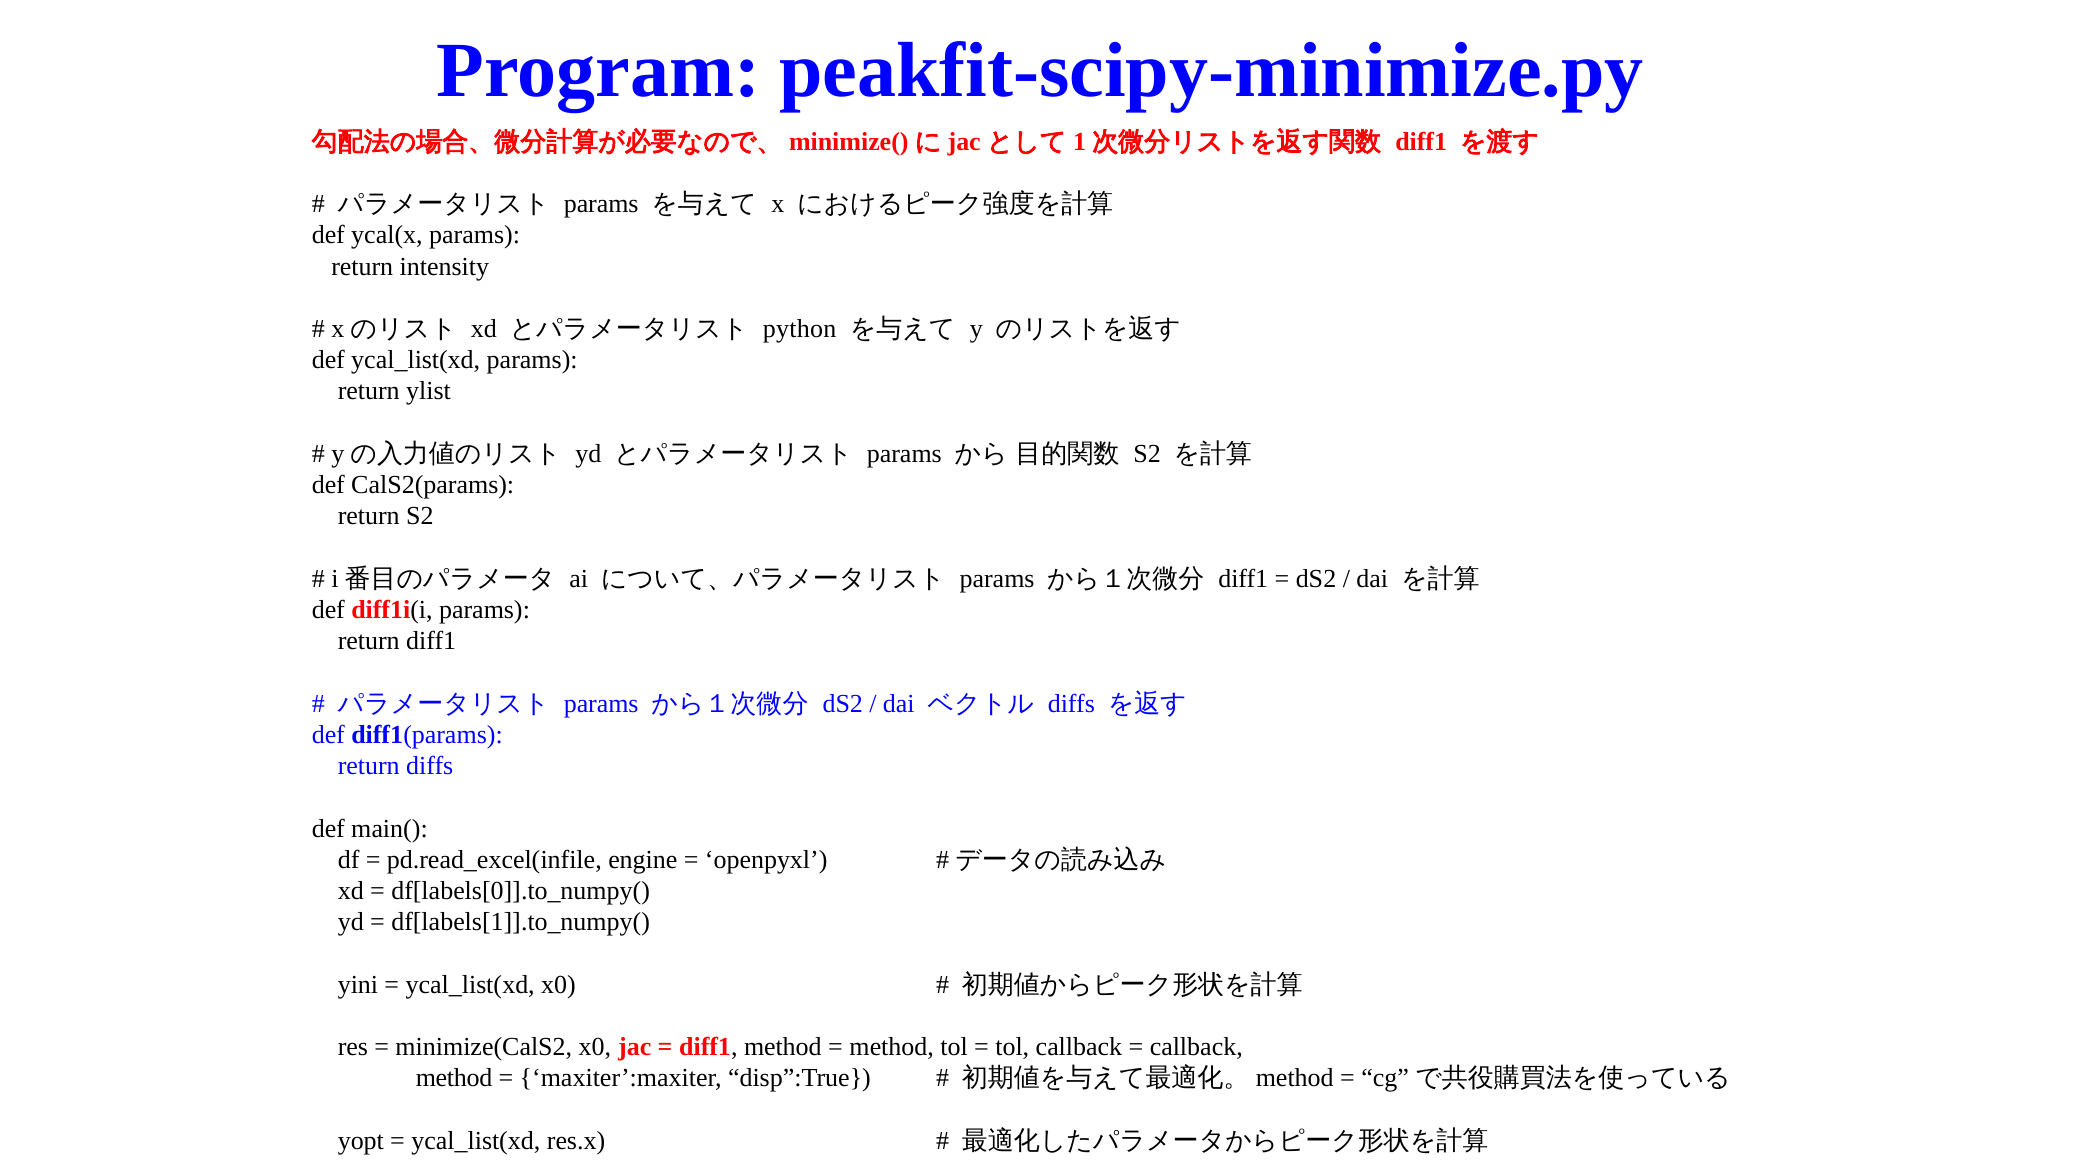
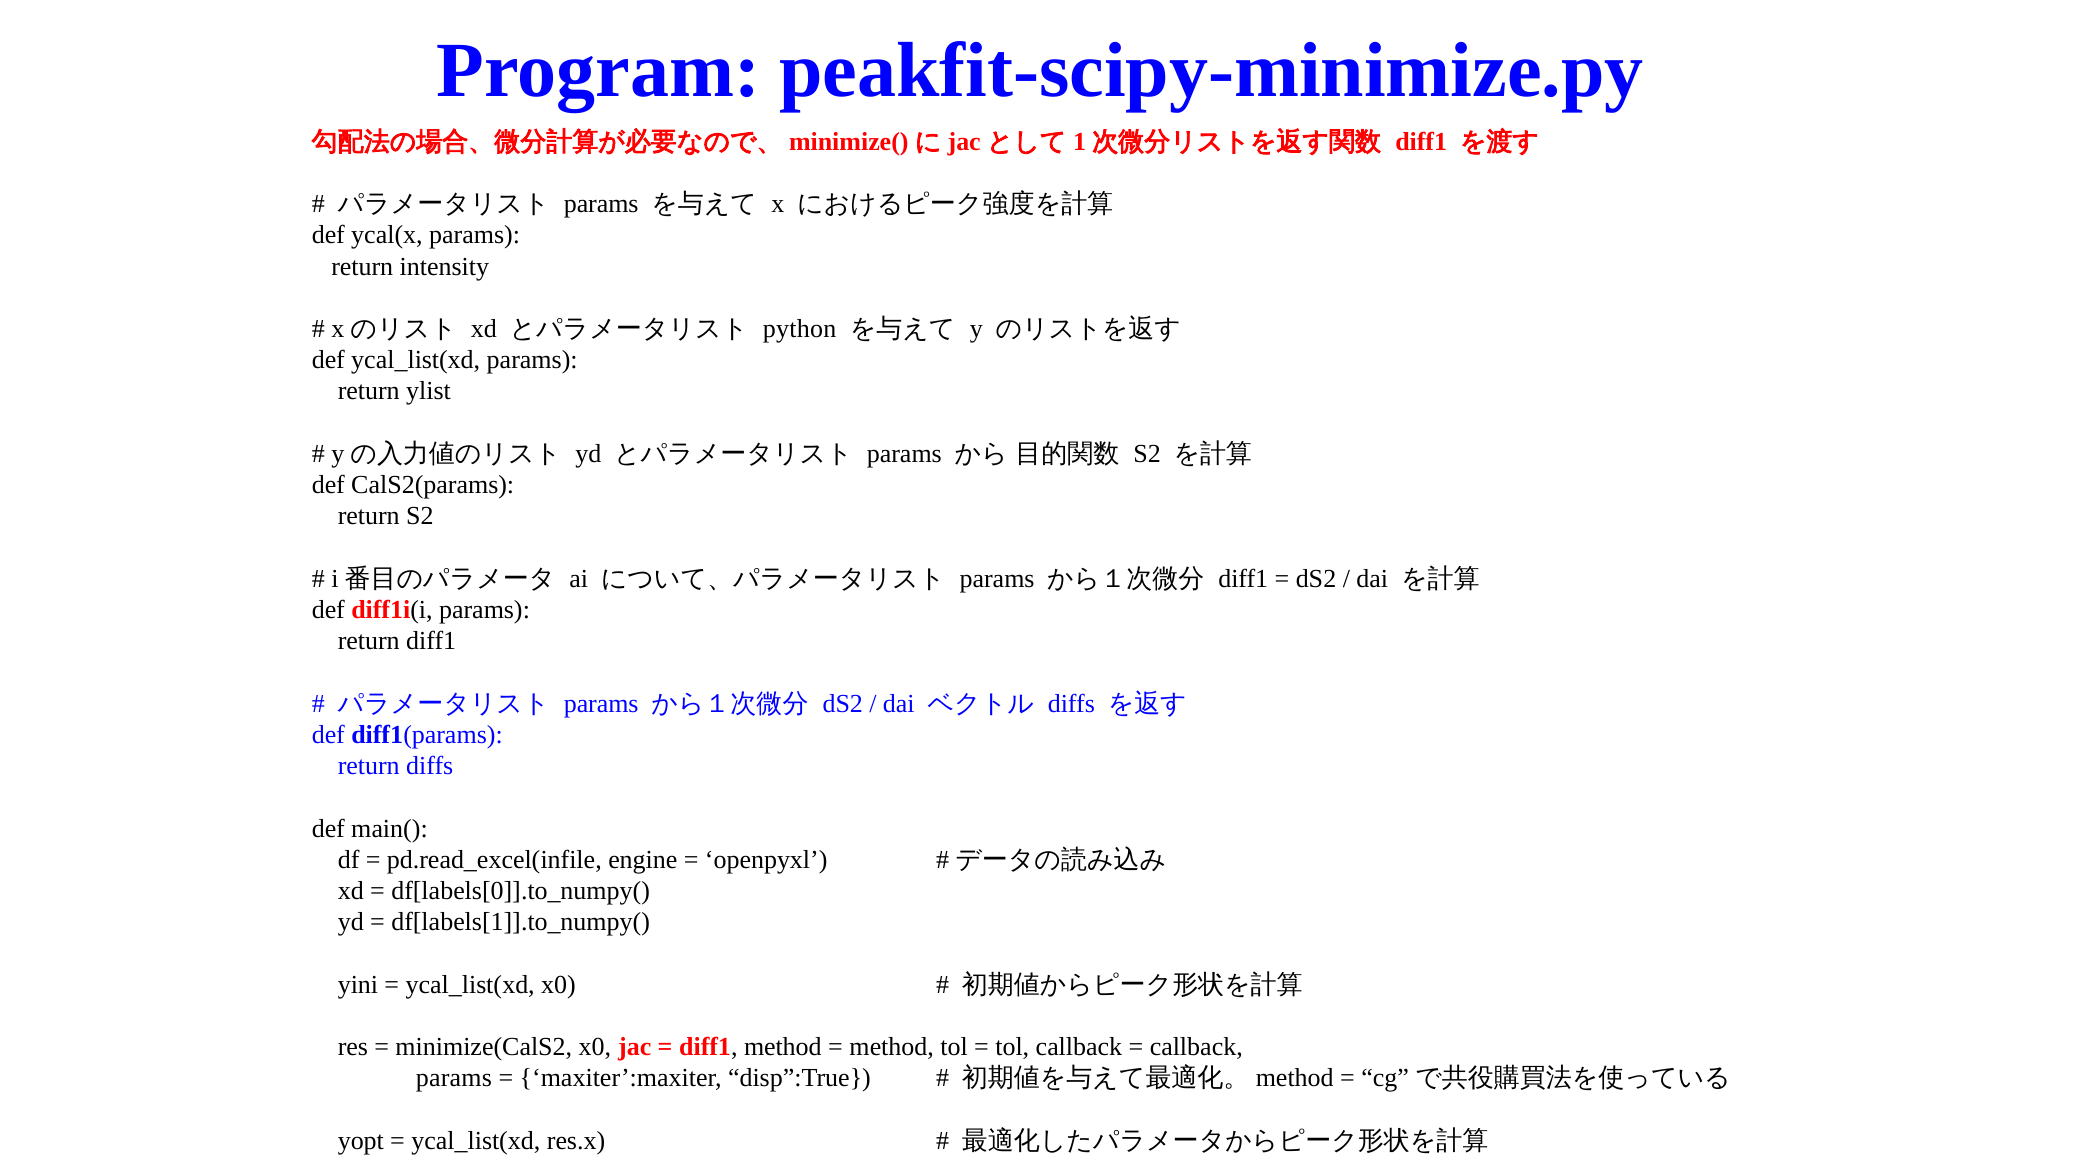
method at (454, 1078): method -> params
